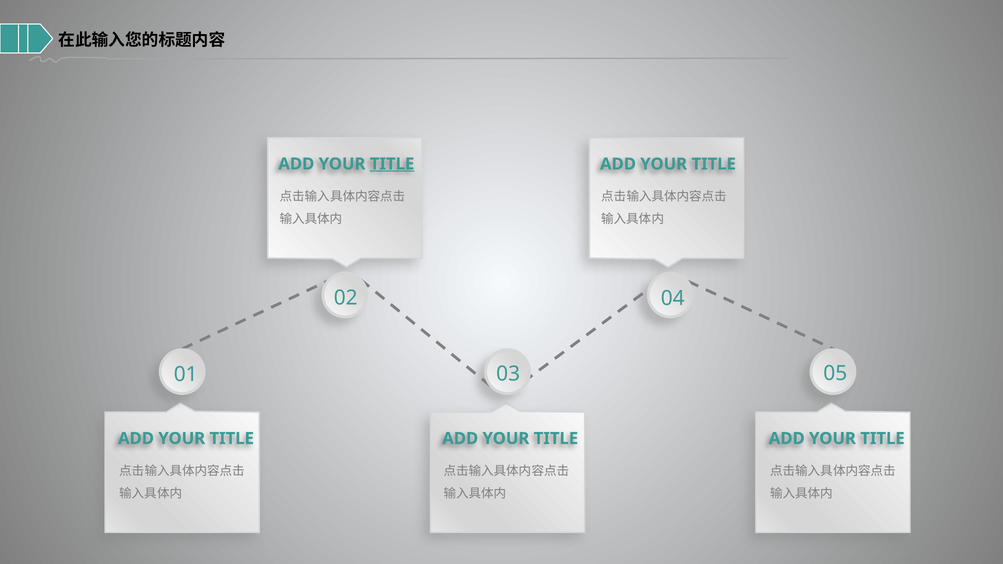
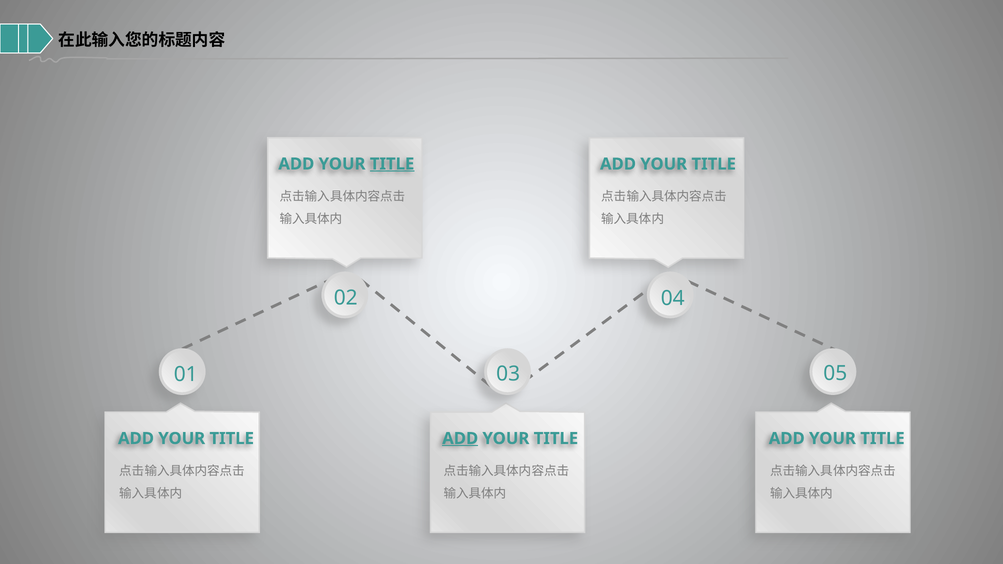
ADD at (460, 439) underline: none -> present
